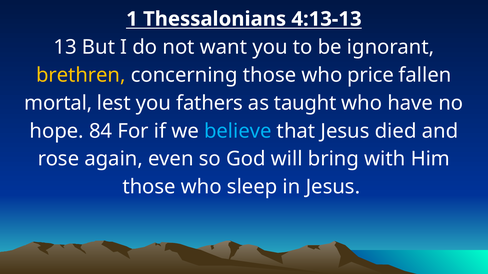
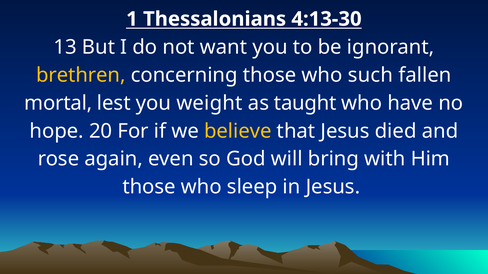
4:13-13: 4:13-13 -> 4:13-30
price: price -> such
fathers: fathers -> weight
84: 84 -> 20
believe colour: light blue -> yellow
